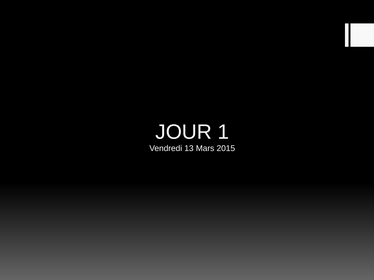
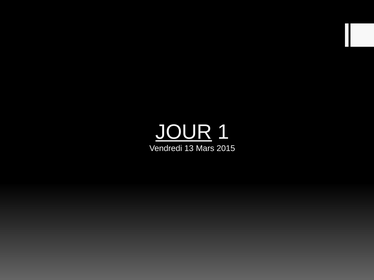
JOUR underline: none -> present
